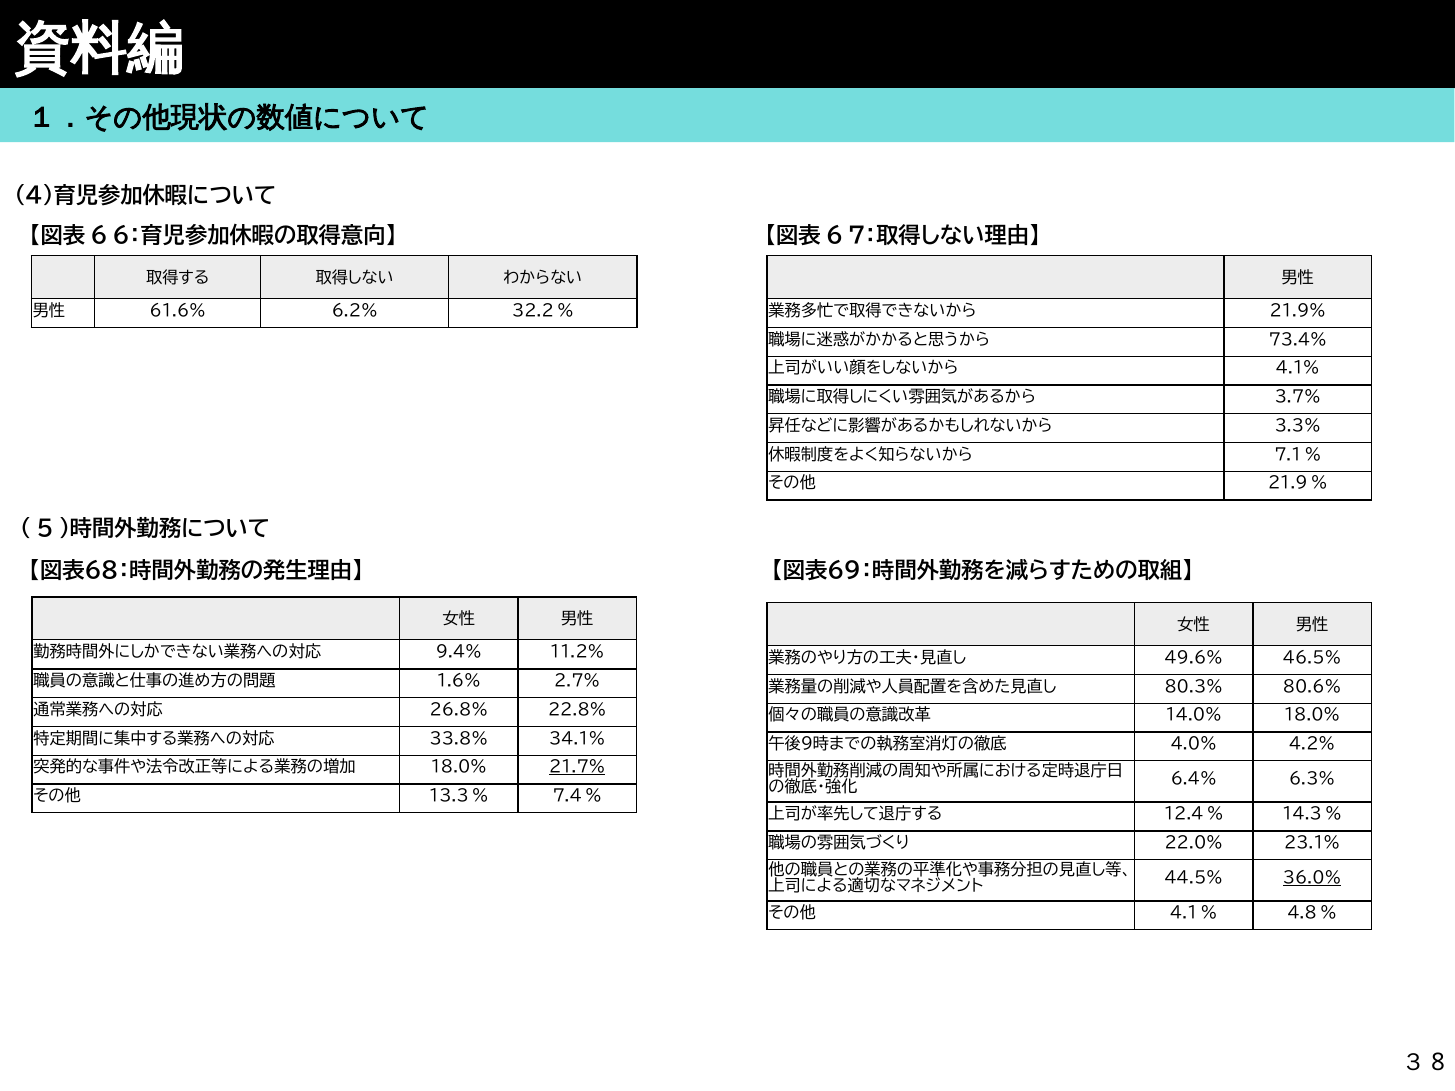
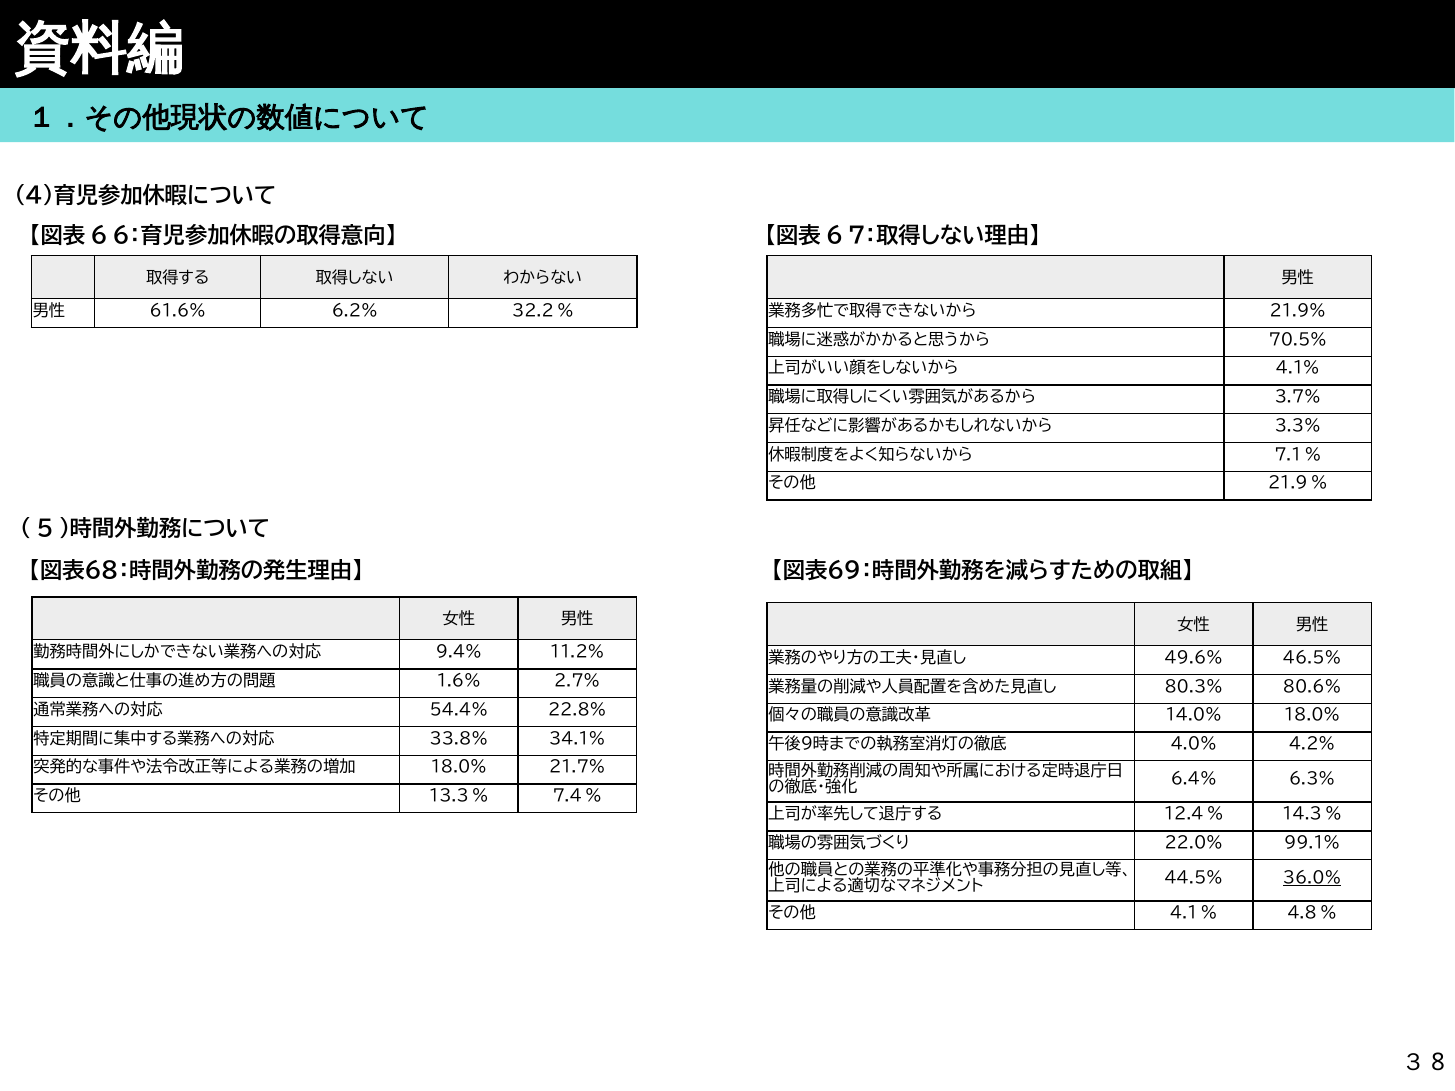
73.4%: 73.4% -> 70.5%
26.8%: 26.8% -> 54.4%
21.7% underline: present -> none
23.1%: 23.1% -> 99.1%
